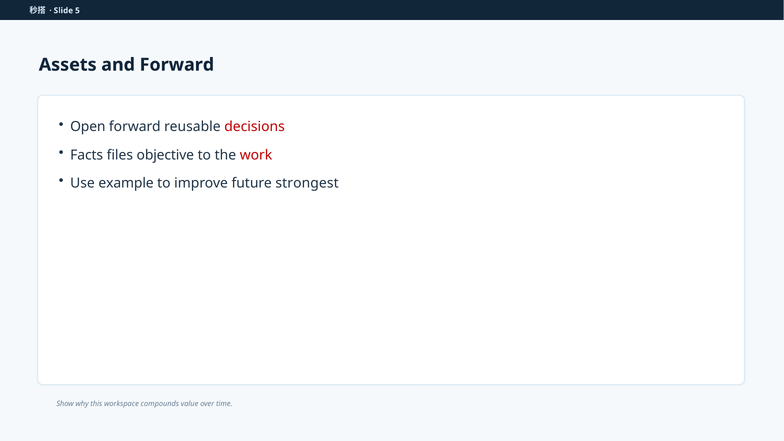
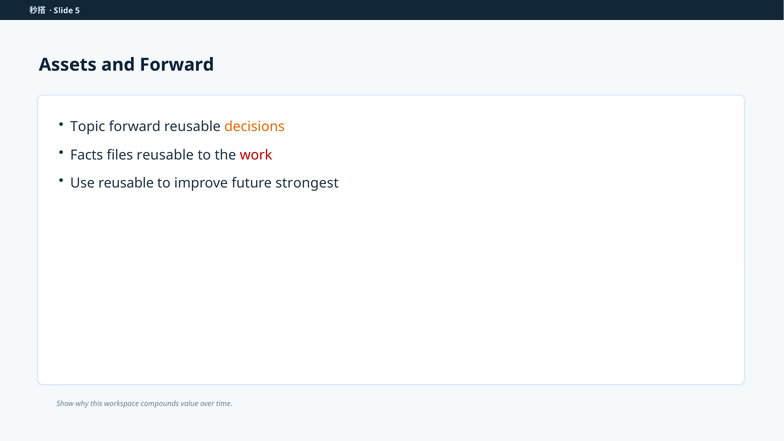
Open: Open -> Topic
decisions colour: red -> orange
files objective: objective -> reusable
Use example: example -> reusable
